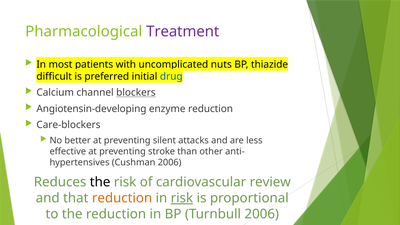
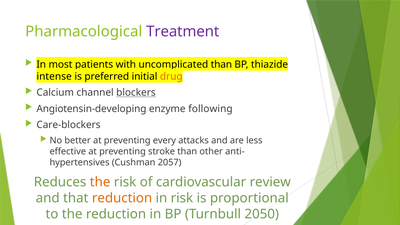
nuts at (221, 64): nuts -> than
difficult: difficult -> intense
drug colour: blue -> orange
enzyme reduction: reduction -> following
silent: silent -> every
Cushman 2006: 2006 -> 2057
the at (100, 182) colour: black -> orange
risk at (182, 198) underline: present -> none
Turnbull 2006: 2006 -> 2050
